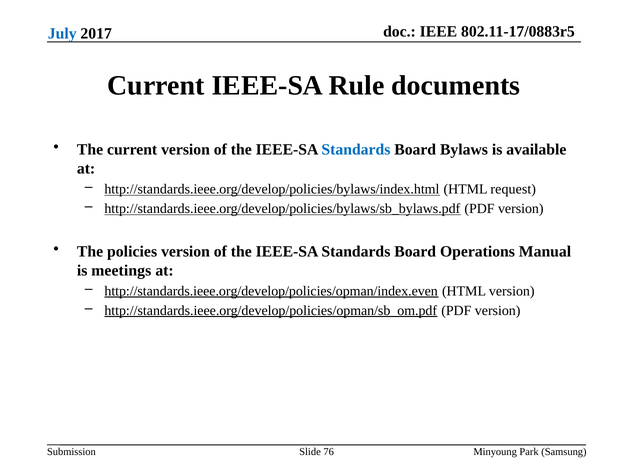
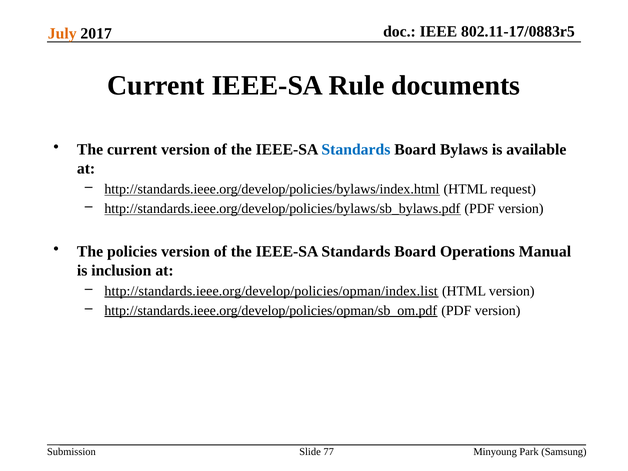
July colour: blue -> orange
meetings: meetings -> inclusion
http://standards.ieee.org/develop/policies/opman/index.even: http://standards.ieee.org/develop/policies/opman/index.even -> http://standards.ieee.org/develop/policies/opman/index.list
76: 76 -> 77
